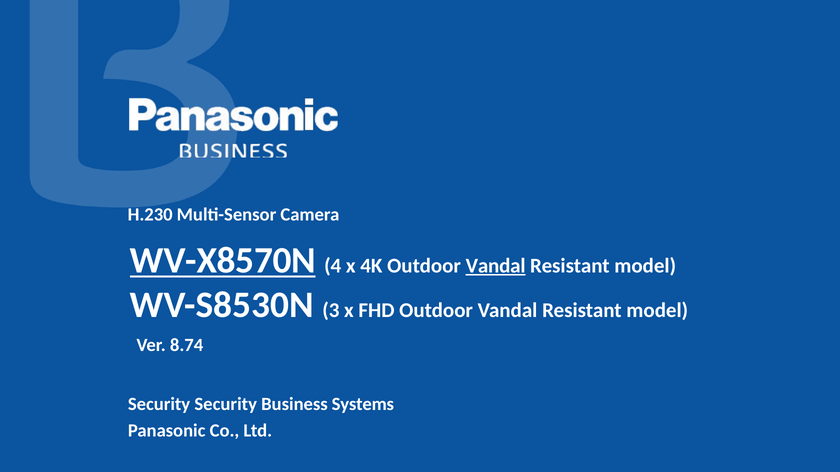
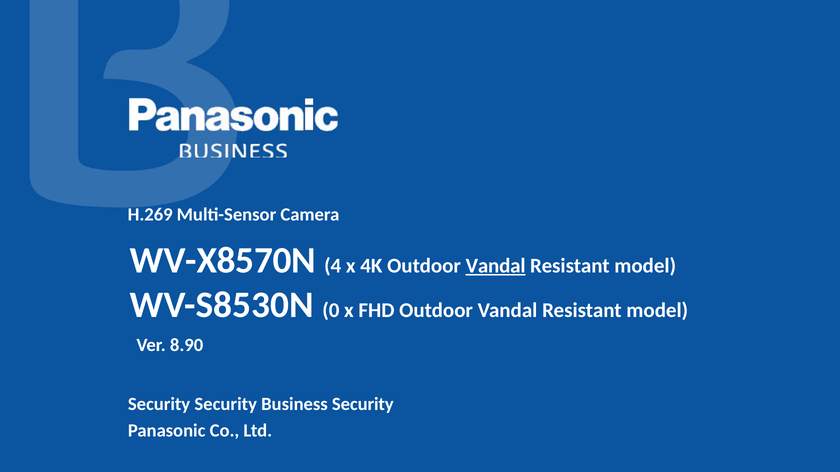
H.230: H.230 -> H.269
WV-X8570N underline: present -> none
3: 3 -> 0
8.74: 8.74 -> 8.90
Business Systems: Systems -> Security
